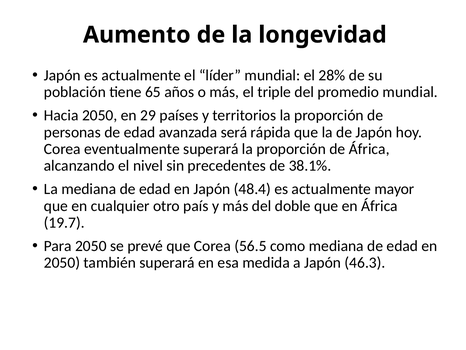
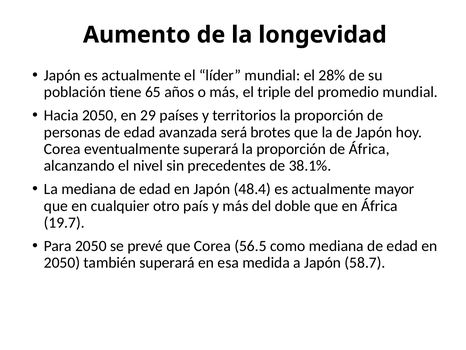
rápida: rápida -> brotes
46.3: 46.3 -> 58.7
